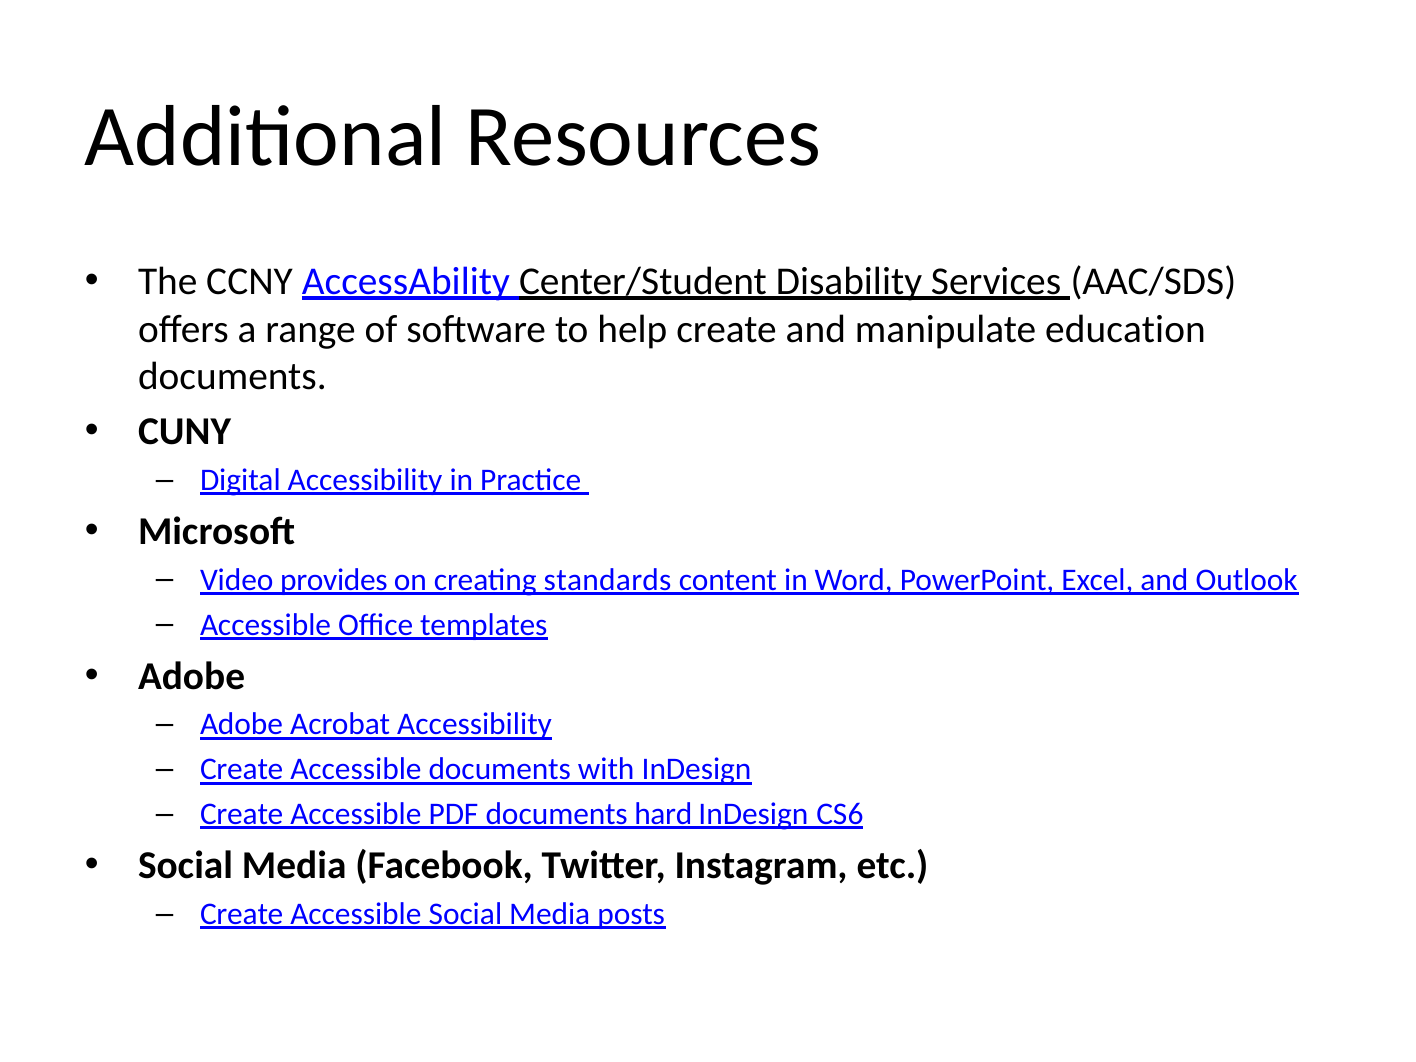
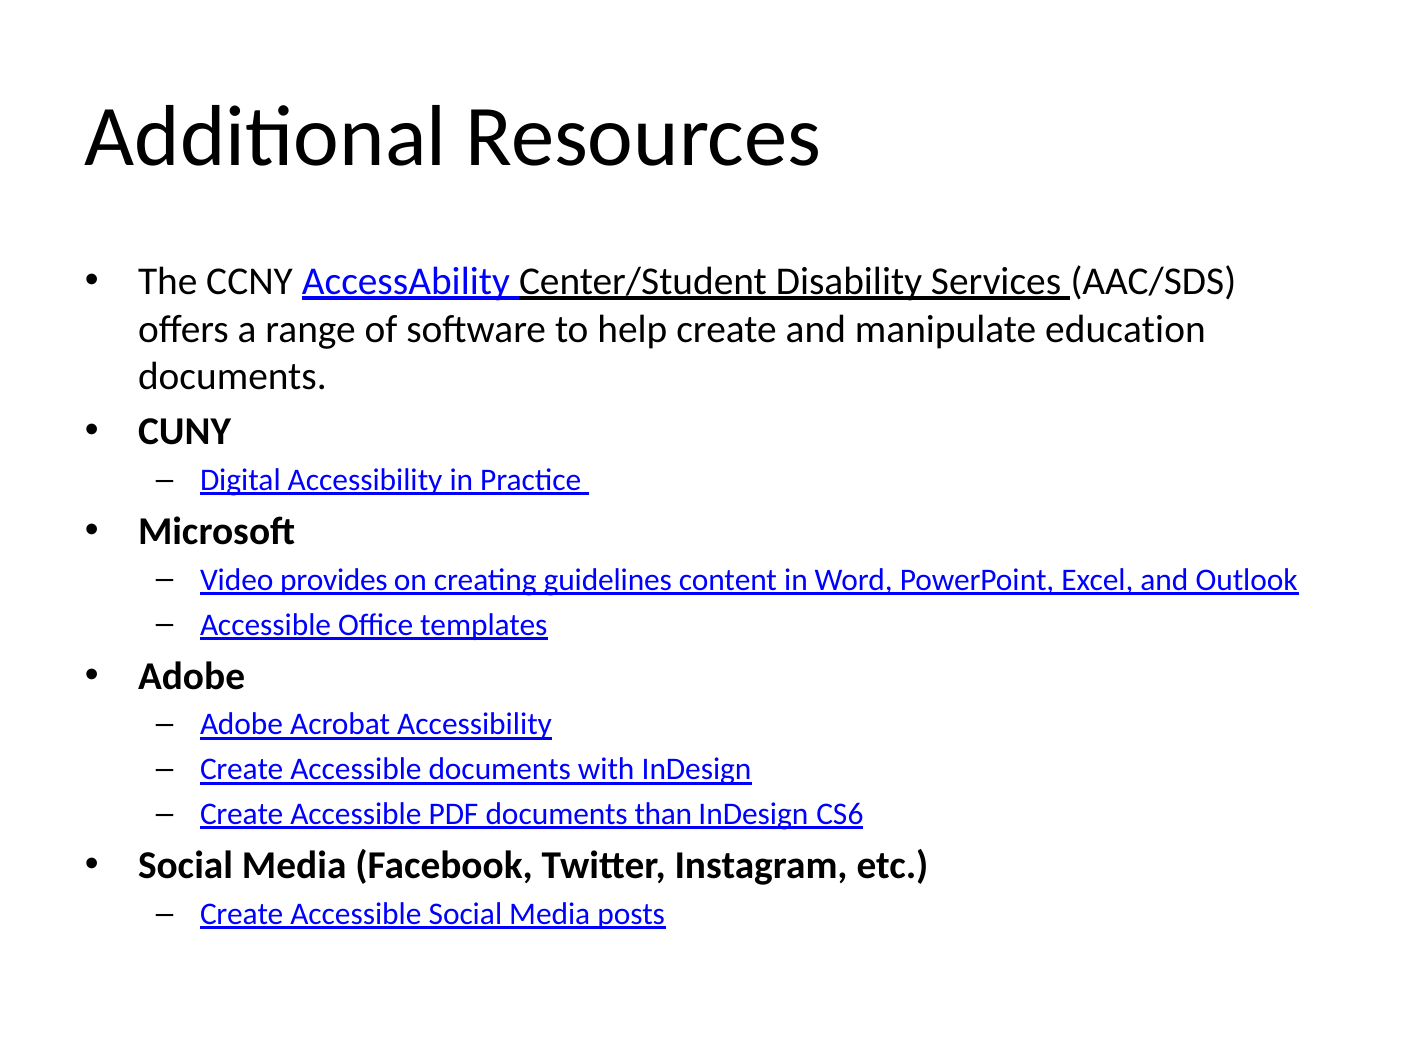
standards: standards -> guidelines
hard: hard -> than
